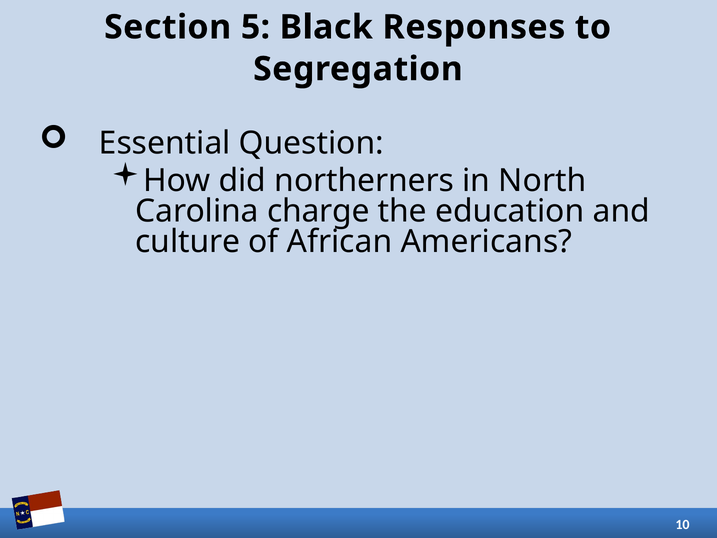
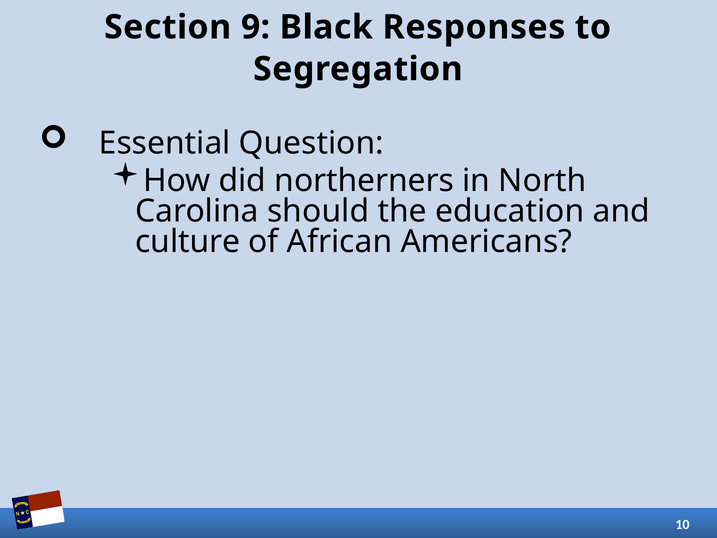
5: 5 -> 9
charge: charge -> should
